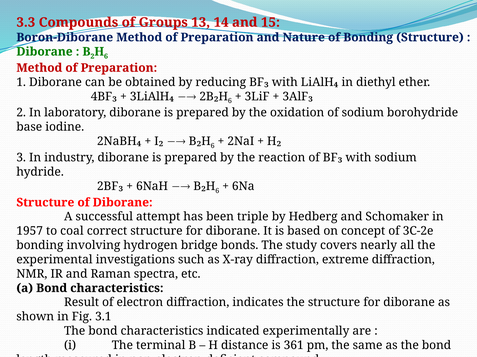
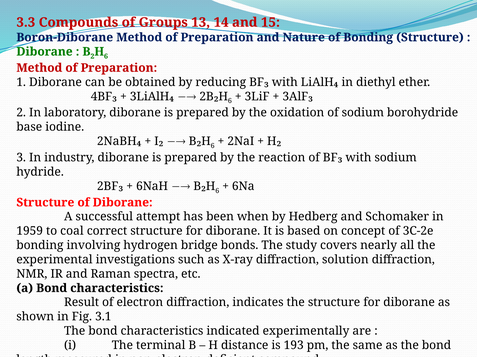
triple: triple -> when
1957: 1957 -> 1959
extreme: extreme -> solution
361: 361 -> 193
